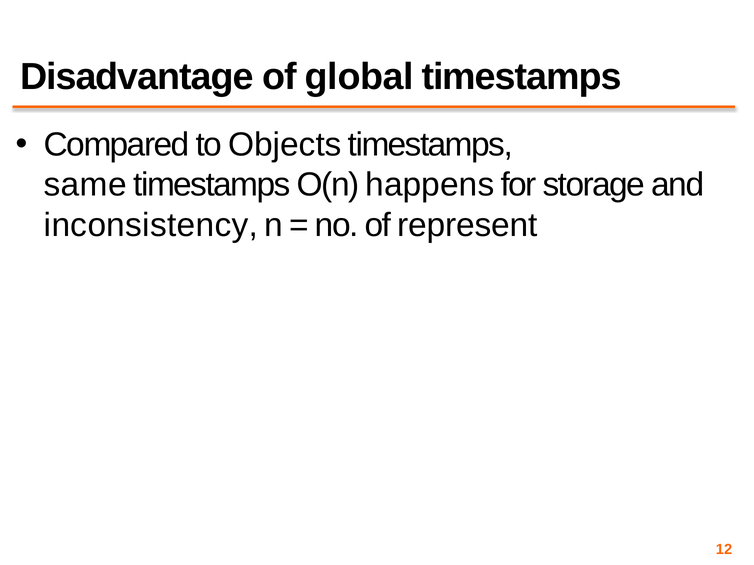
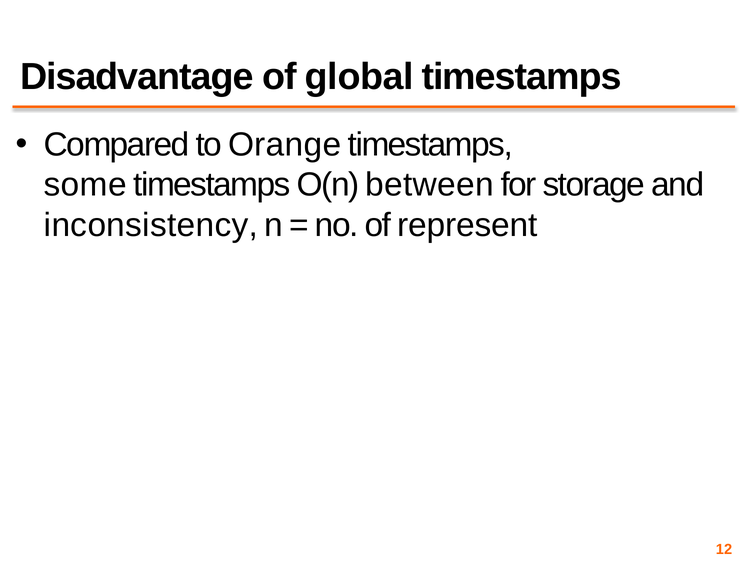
Objects: Objects -> Orange
same: same -> some
happens: happens -> between
